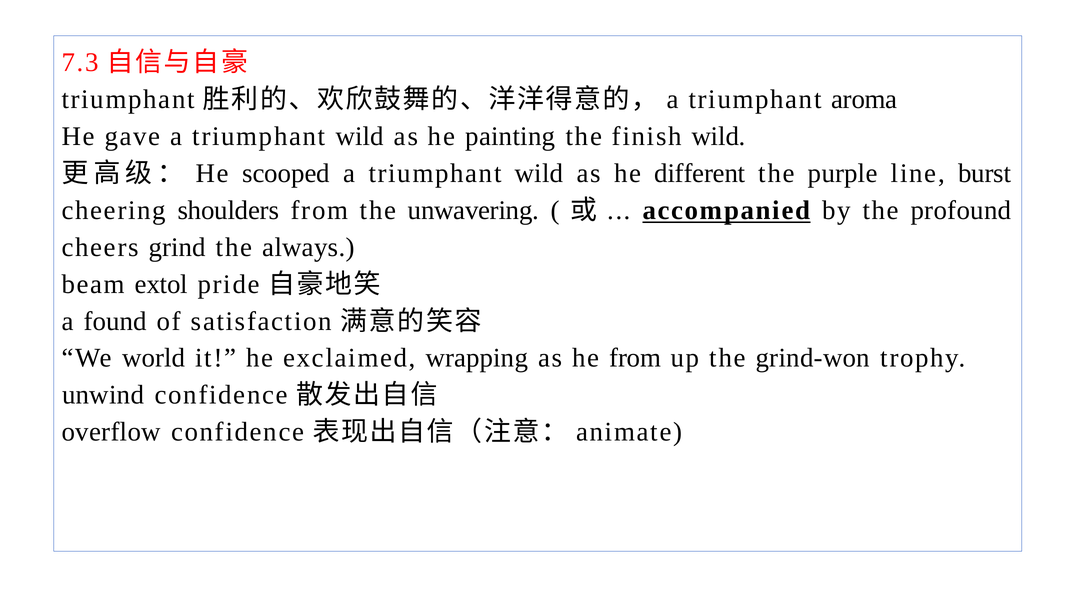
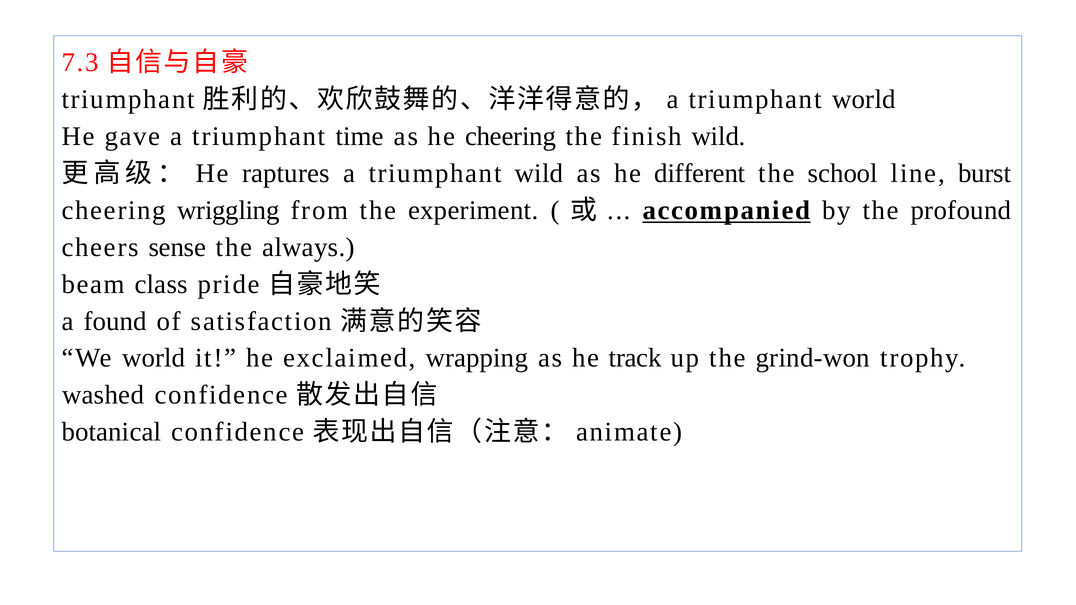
triumphant aroma: aroma -> world
gave a triumphant wild: wild -> time
he painting: painting -> cheering
scooped: scooped -> raptures
purple: purple -> school
shoulders: shoulders -> wriggling
unwavering: unwavering -> experiment
grind: grind -> sense
extol: extol -> class
he from: from -> track
unwind: unwind -> washed
overflow: overflow -> botanical
